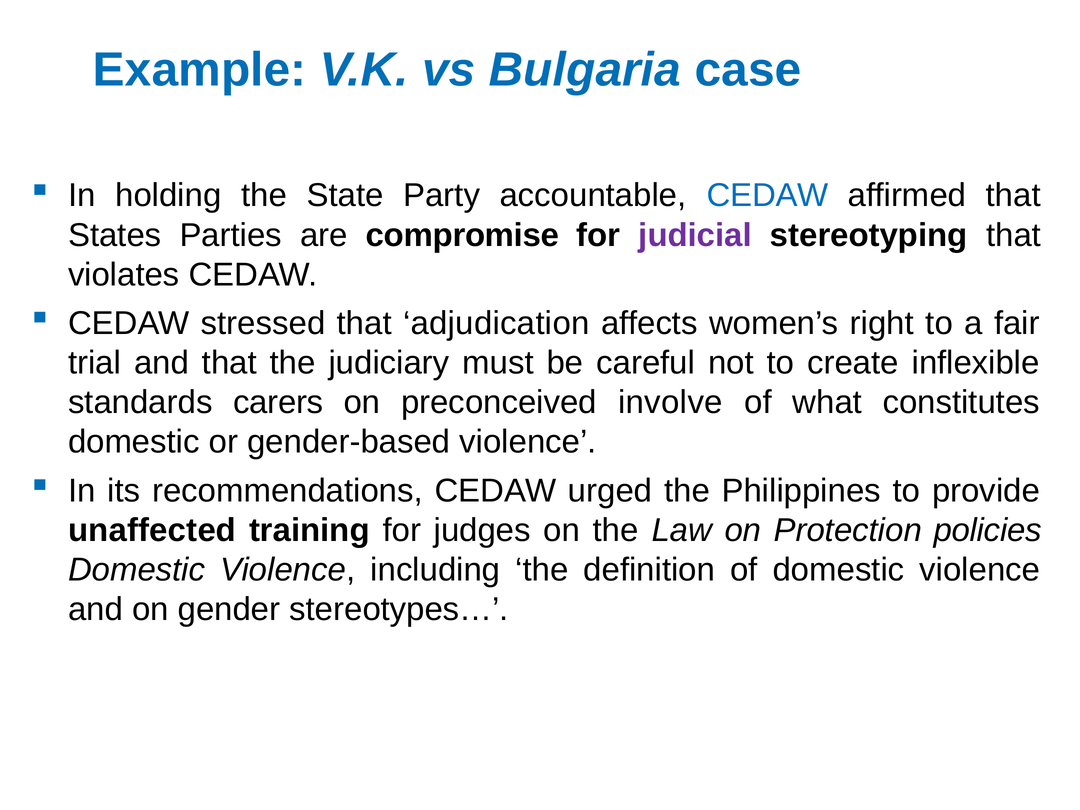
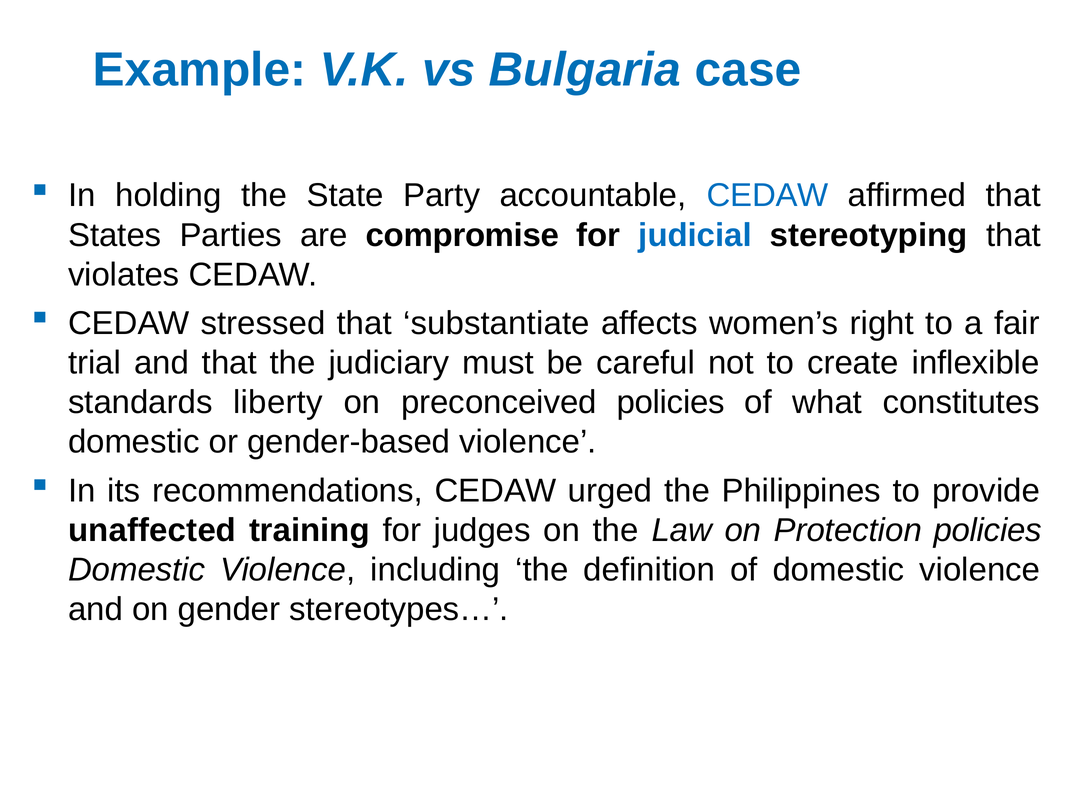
judicial colour: purple -> blue
adjudication: adjudication -> substantiate
carers: carers -> liberty
preconceived involve: involve -> policies
